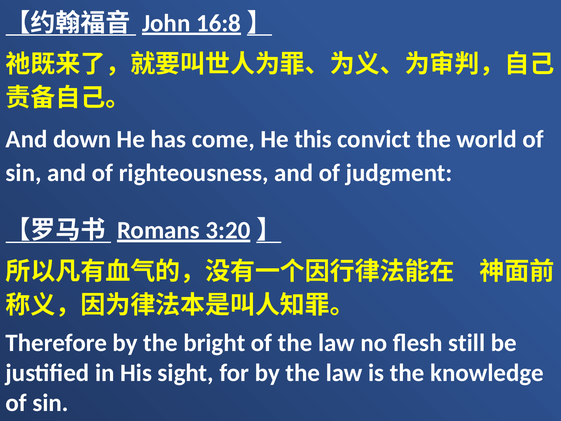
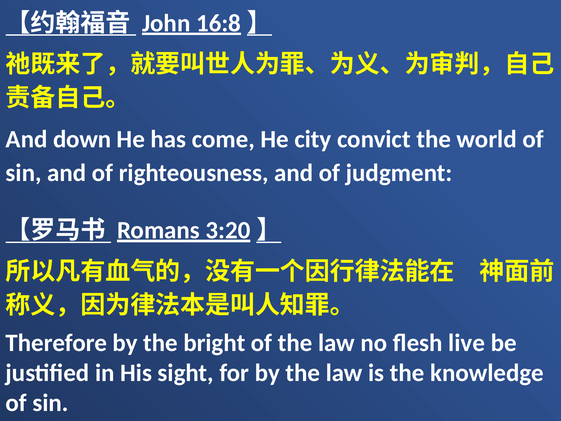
this: this -> city
still: still -> live
